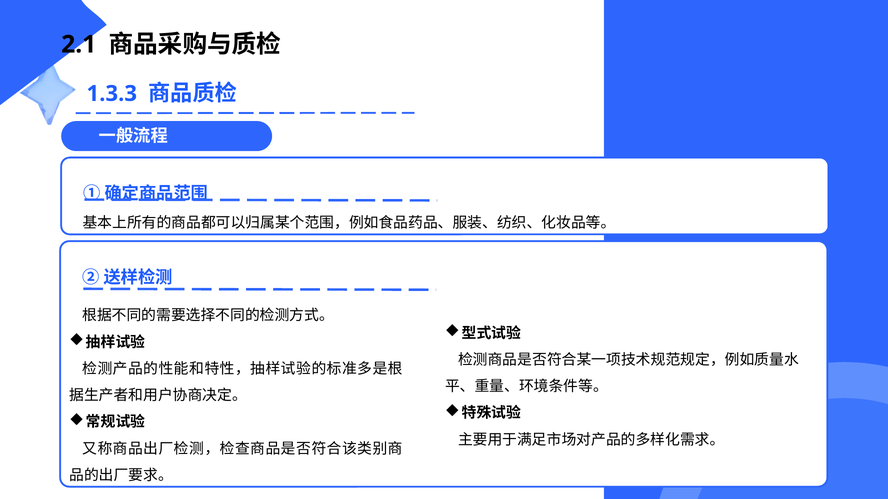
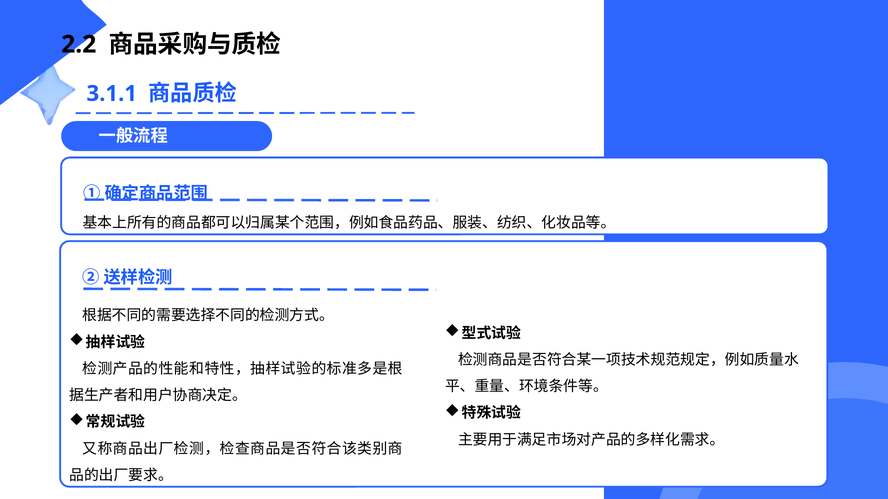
2.1: 2.1 -> 2.2
1.3.3: 1.3.3 -> 3.1.1
